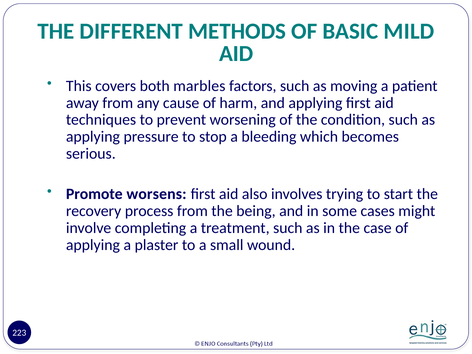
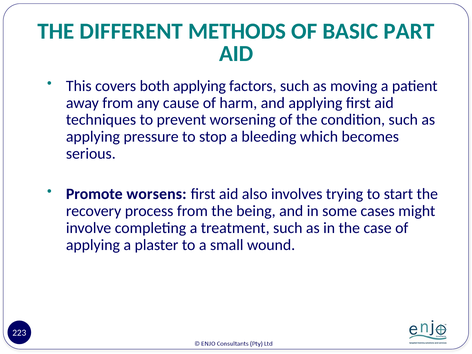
MILD: MILD -> PART
both marbles: marbles -> applying
